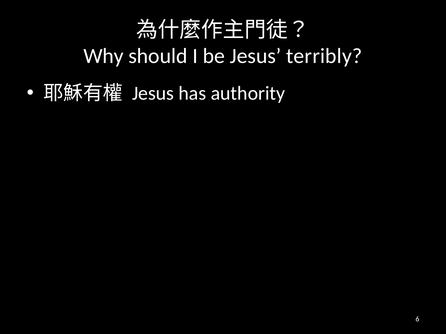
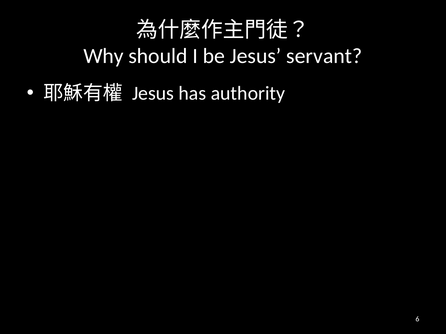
terribly: terribly -> servant
